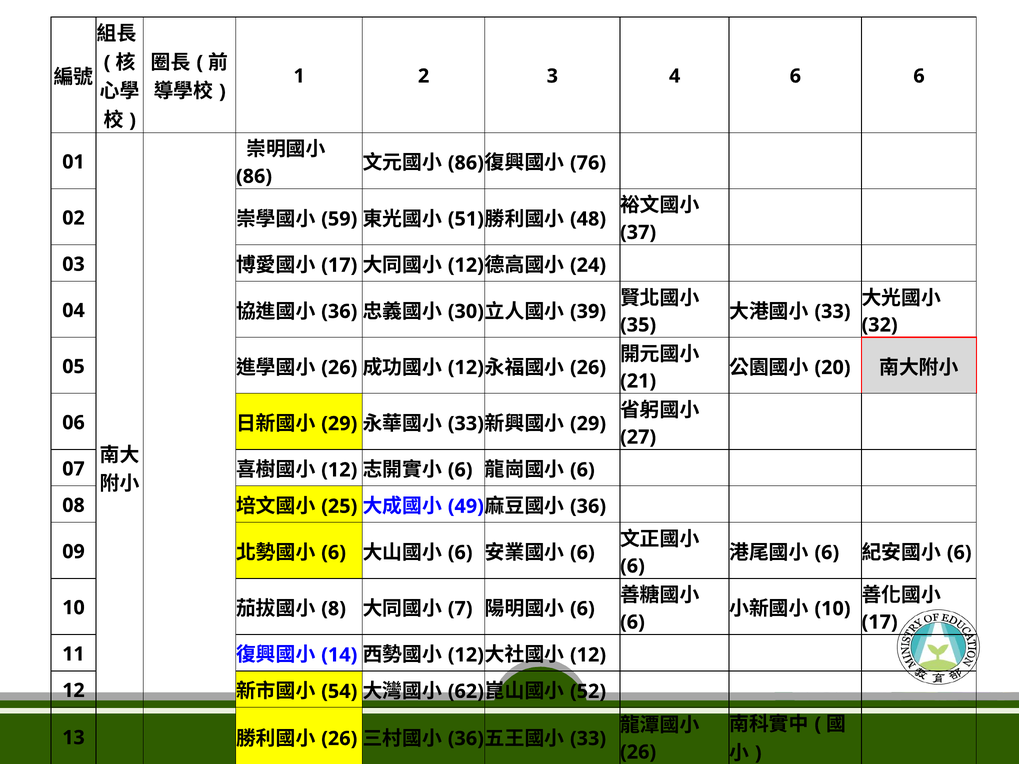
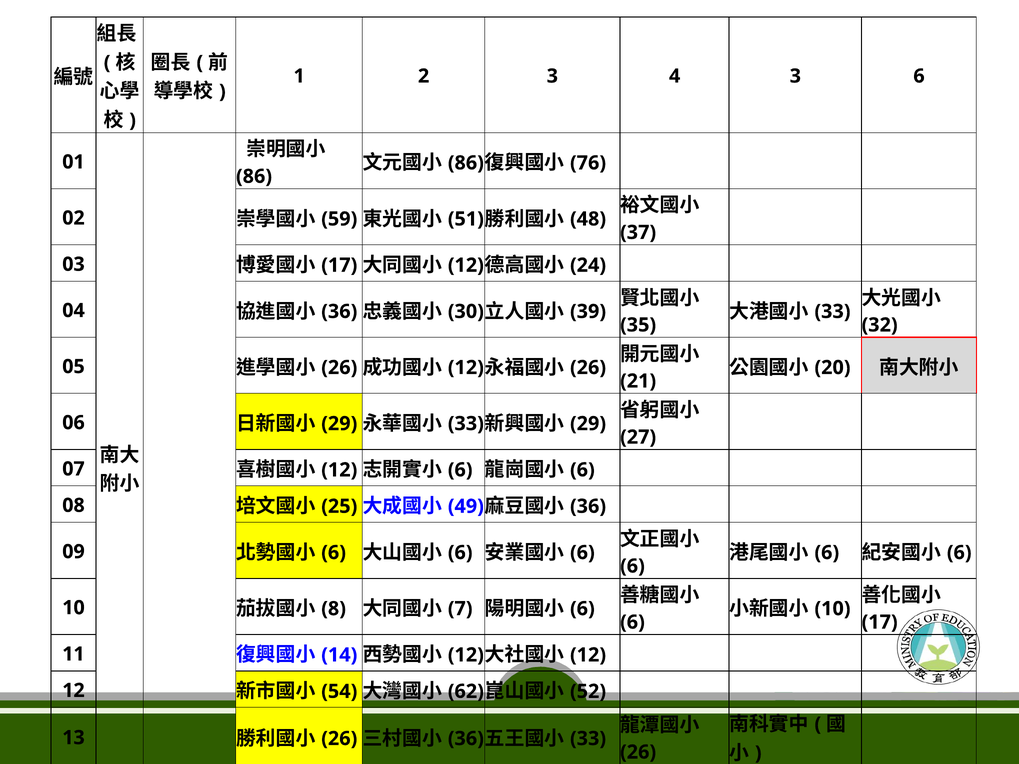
4 6: 6 -> 3
